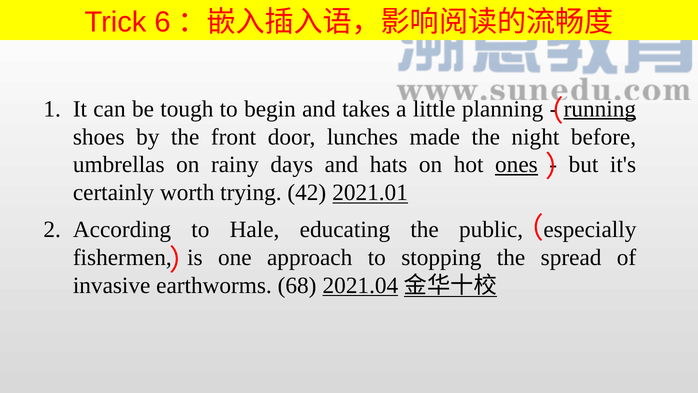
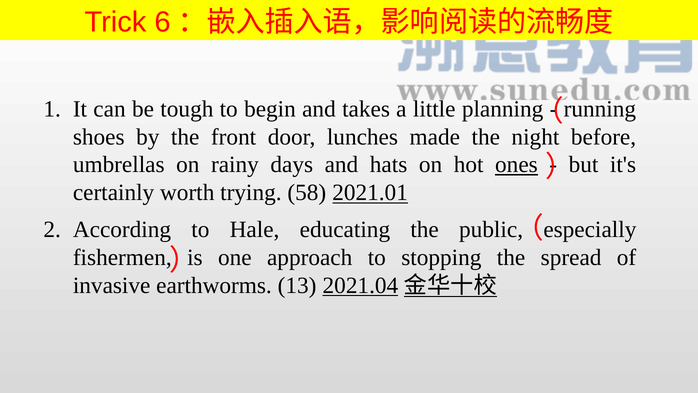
running underline: present -> none
42: 42 -> 58
68: 68 -> 13
